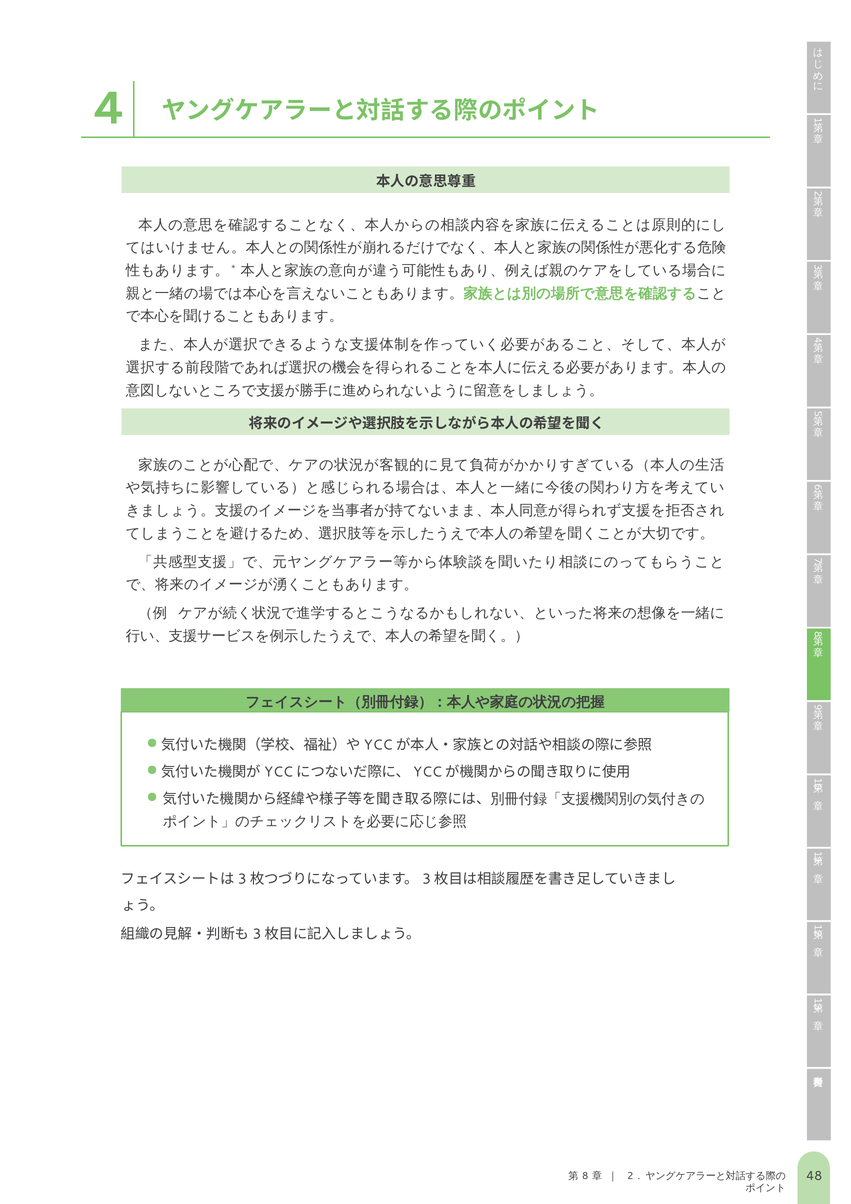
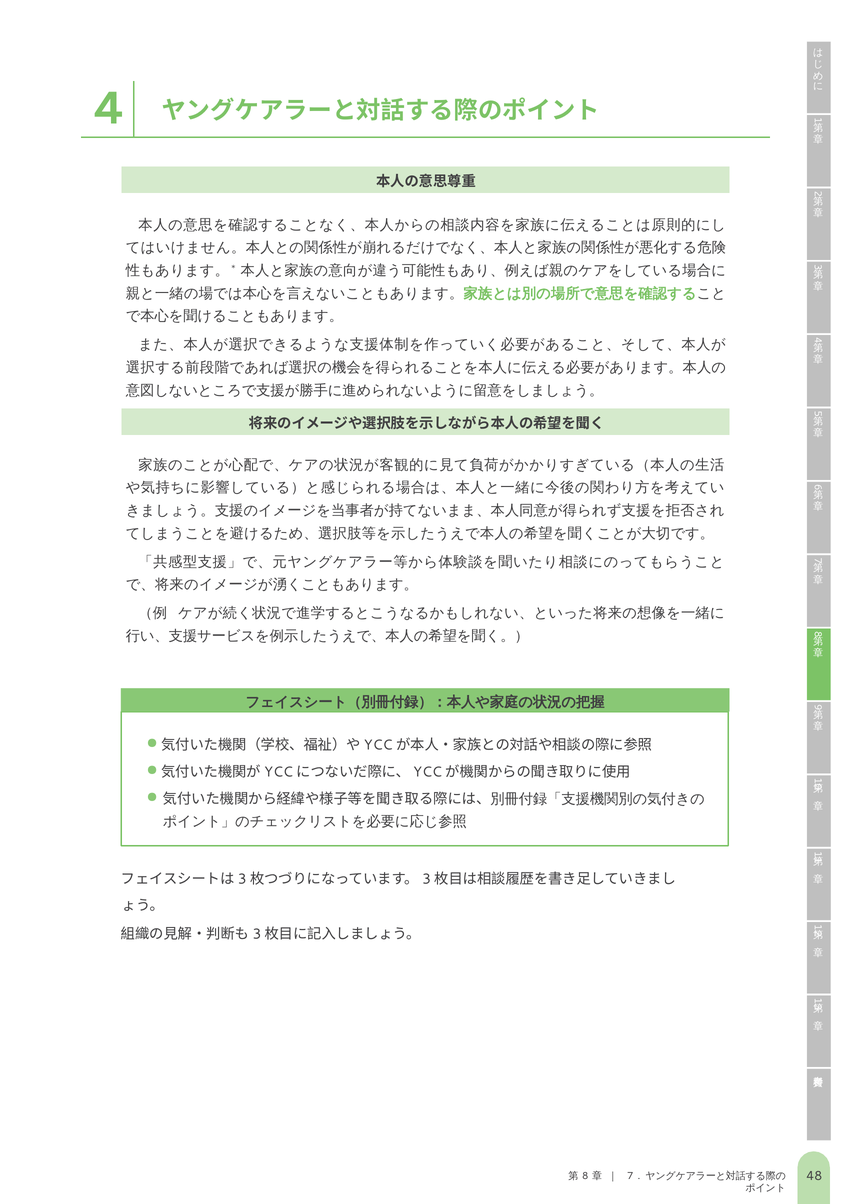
2 at (630, 1175): 2 -> 7
